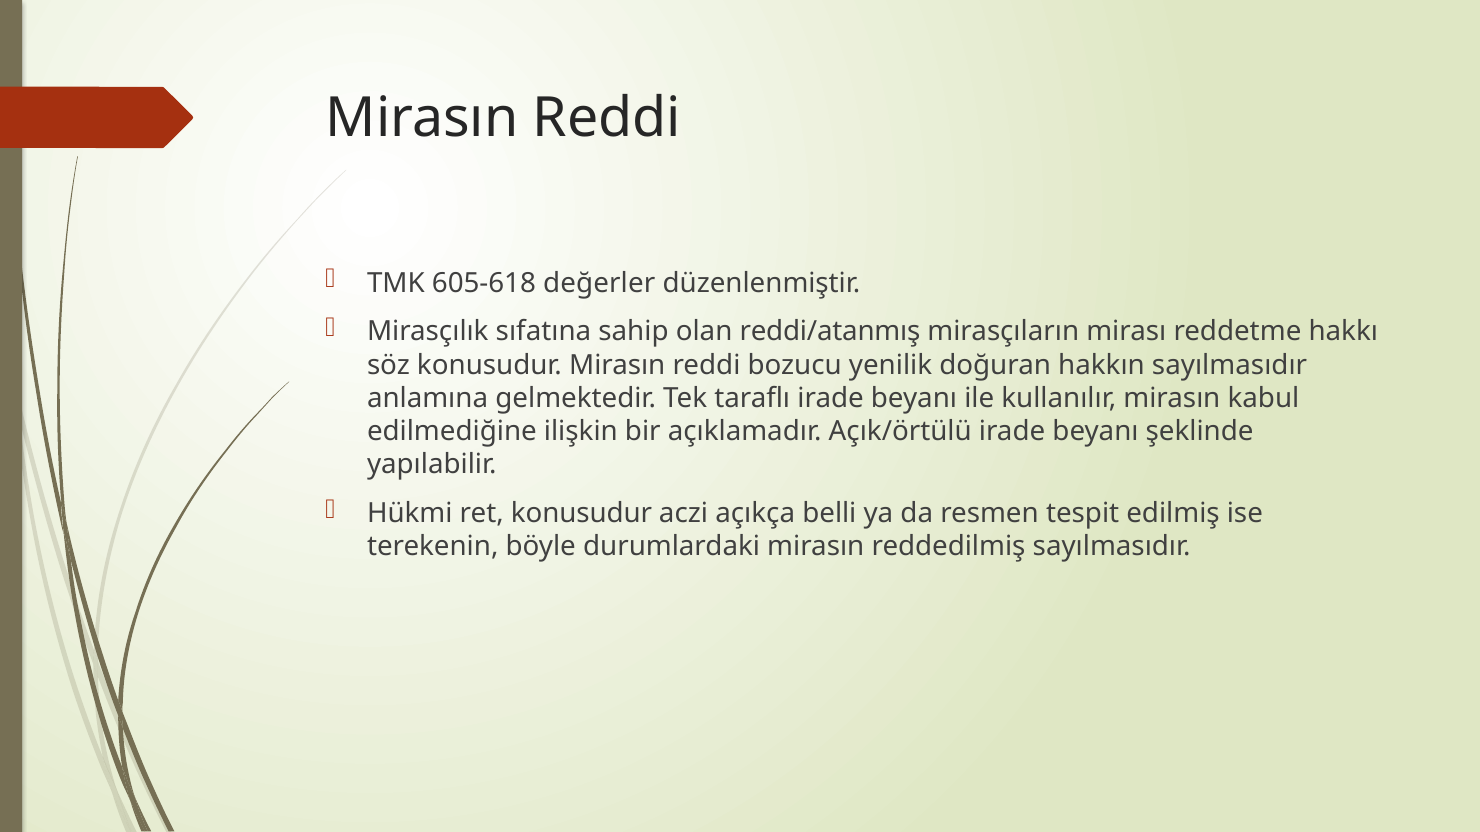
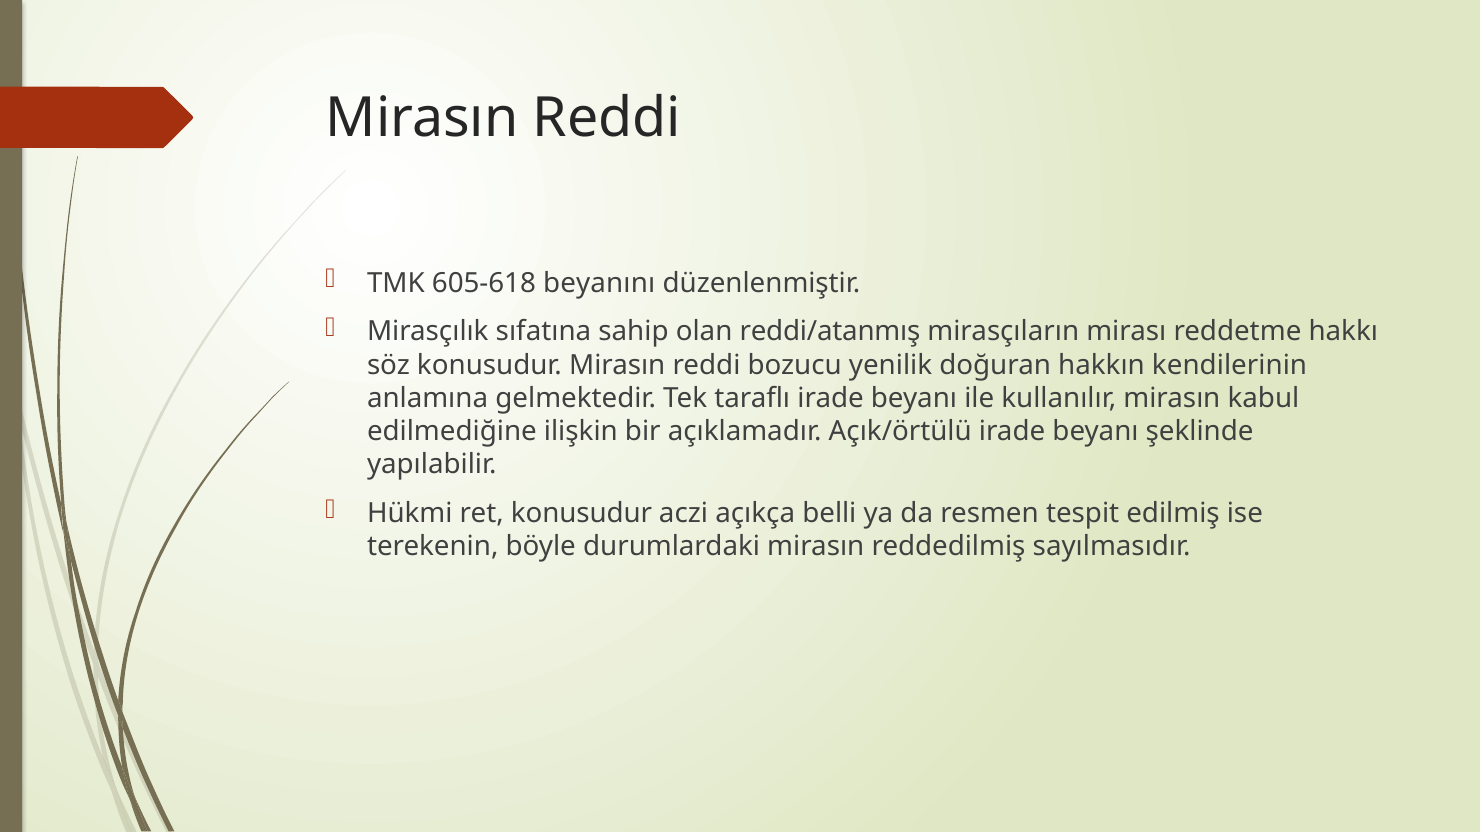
değerler: değerler -> beyanını
hakkın sayılmasıdır: sayılmasıdır -> kendilerinin
